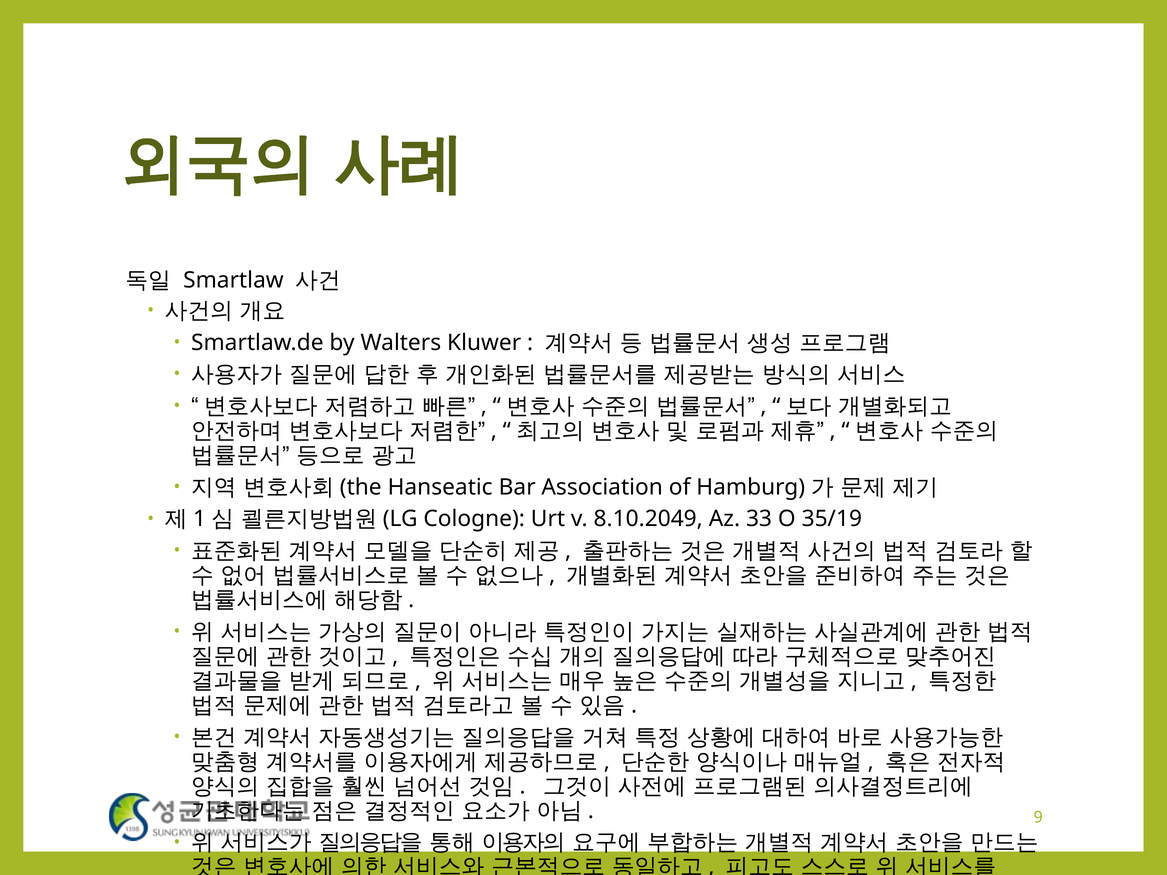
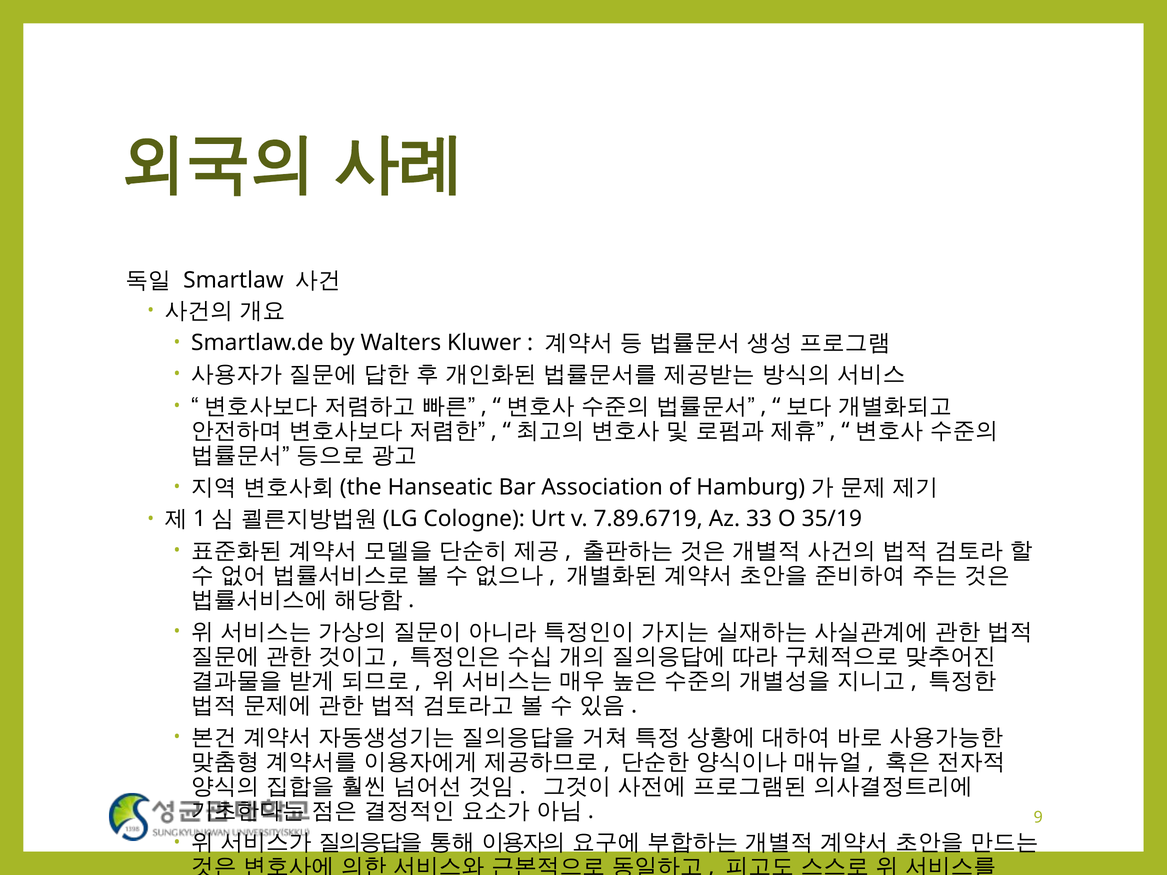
8.10.2049: 8.10.2049 -> 7.89.6719
